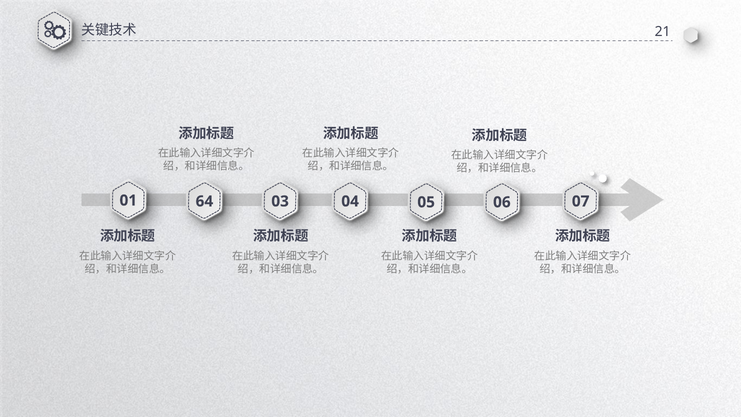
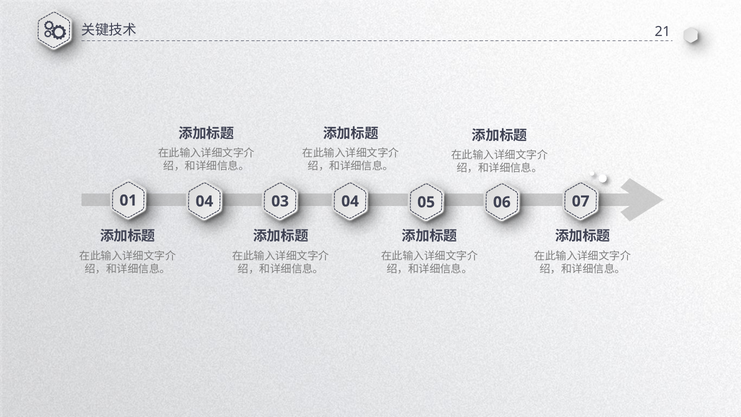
01 64: 64 -> 04
